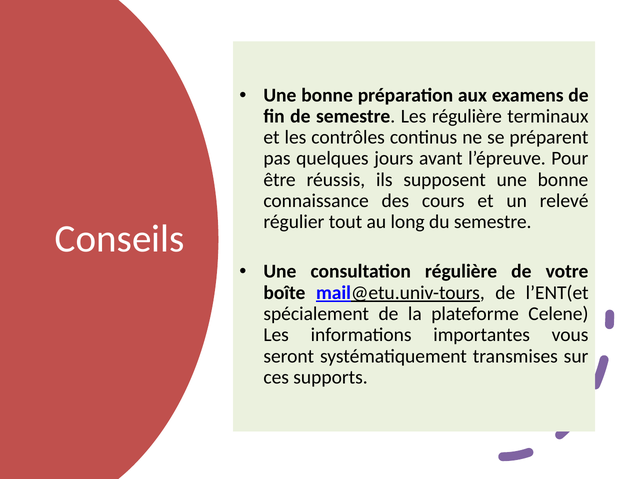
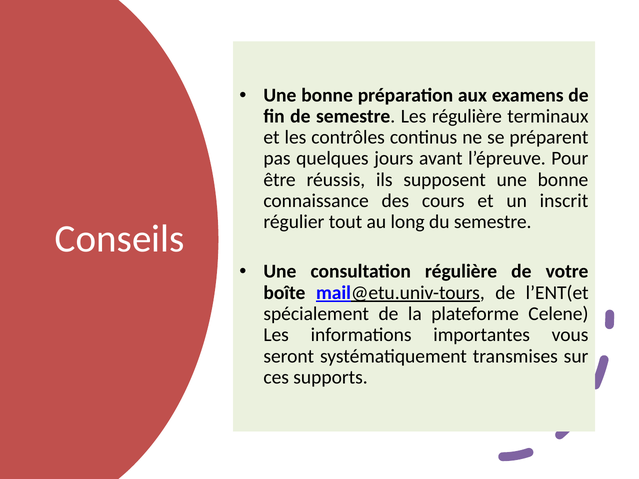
relevé: relevé -> inscrit
